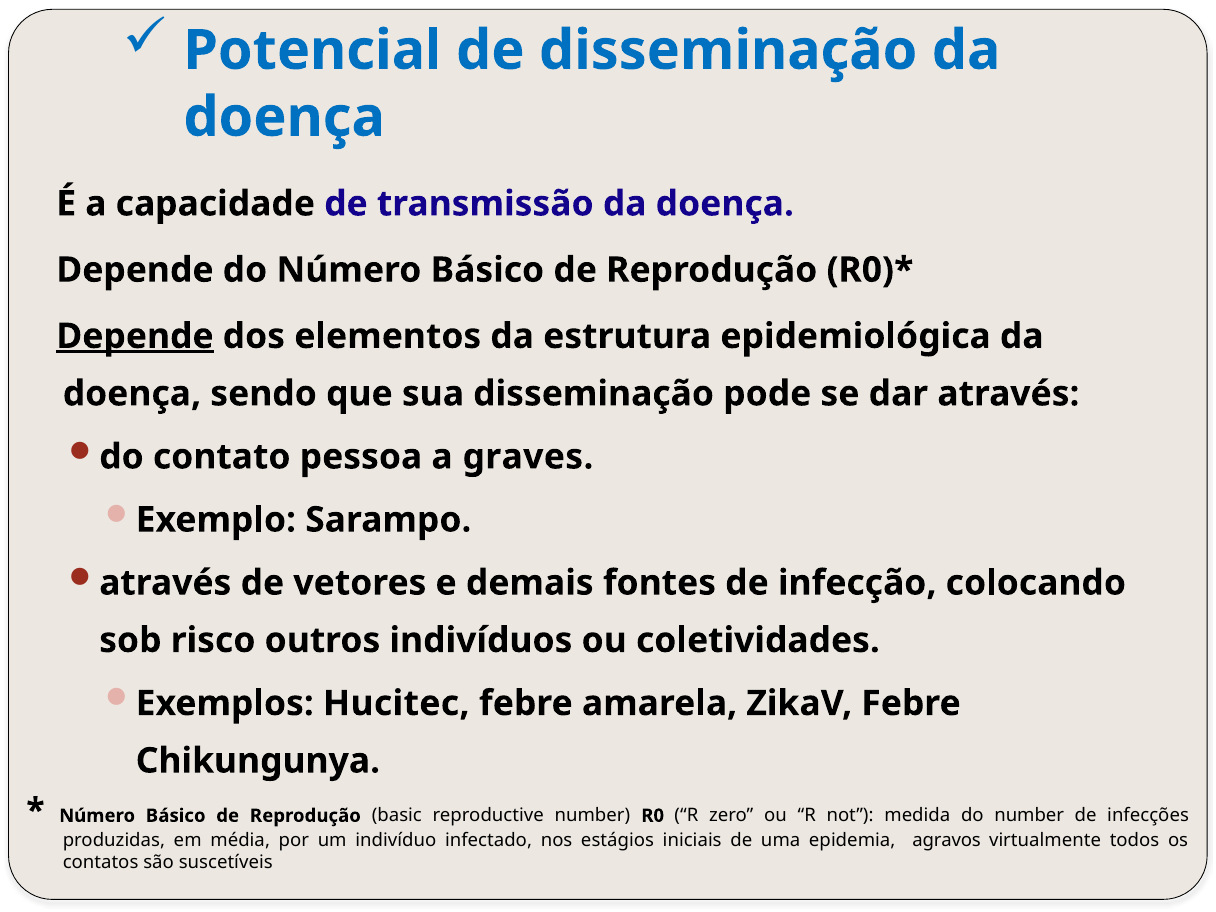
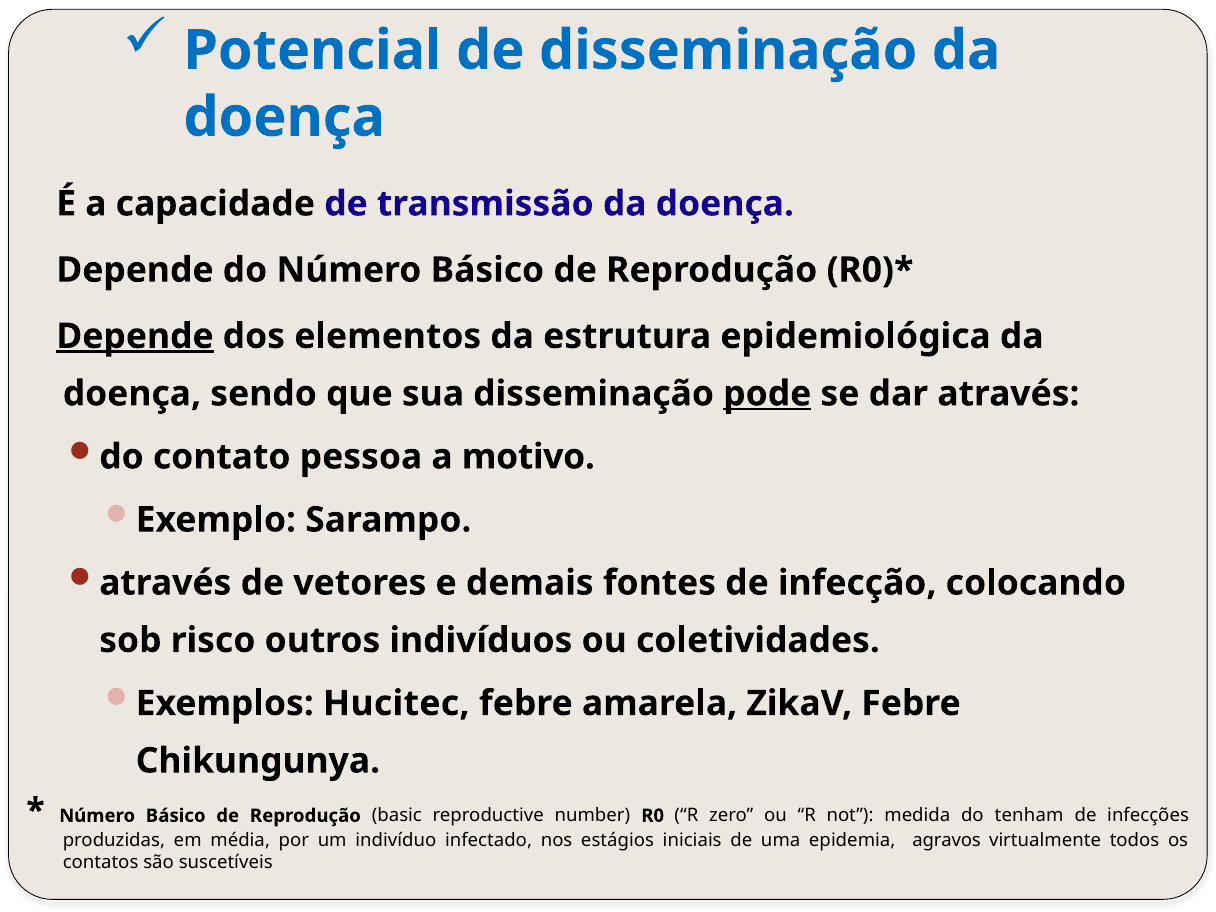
pode underline: none -> present
graves: graves -> motivo
do number: number -> tenham
